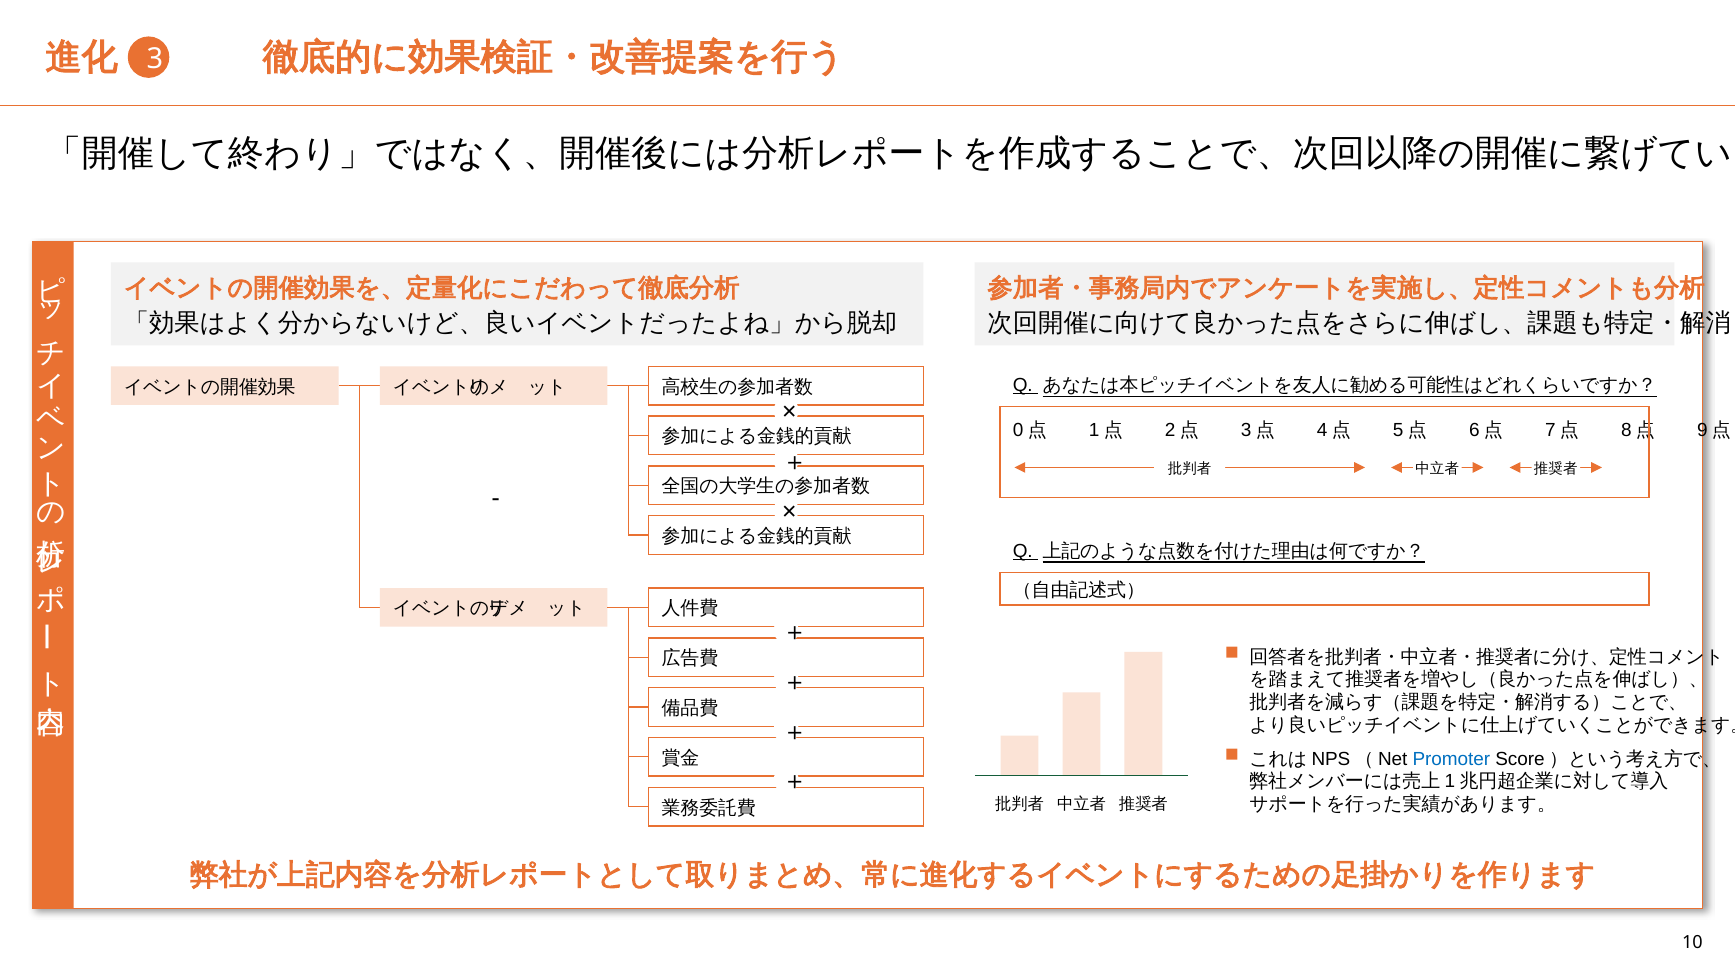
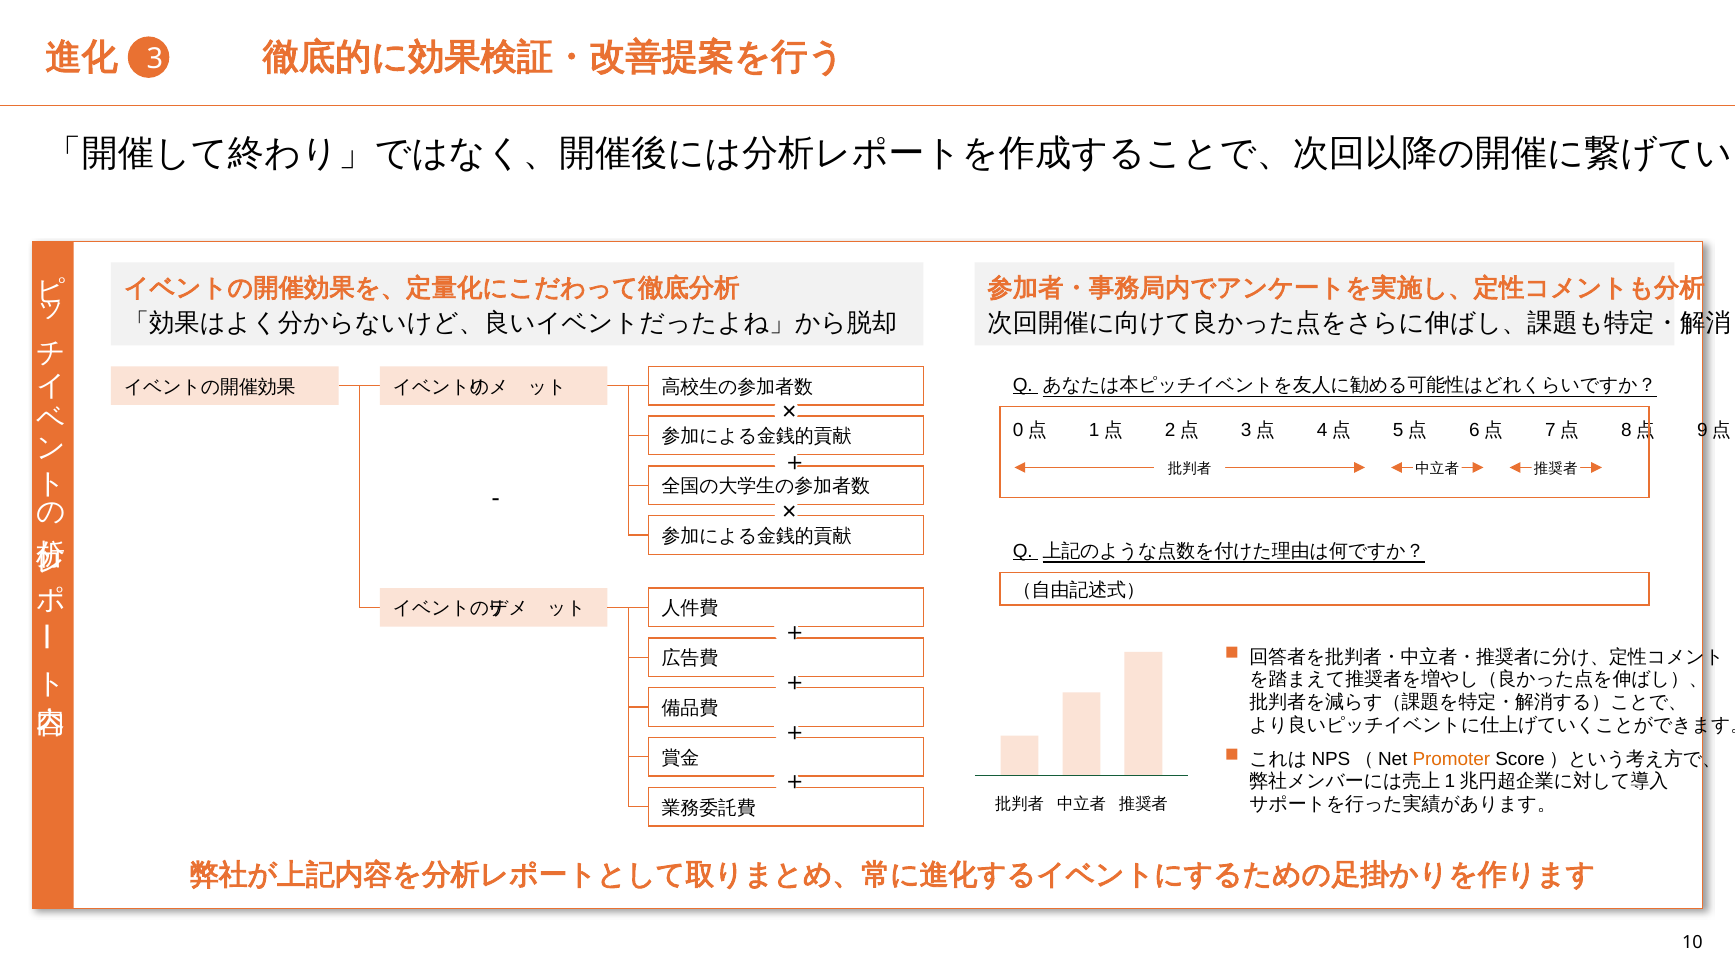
Promoter colour: blue -> orange
